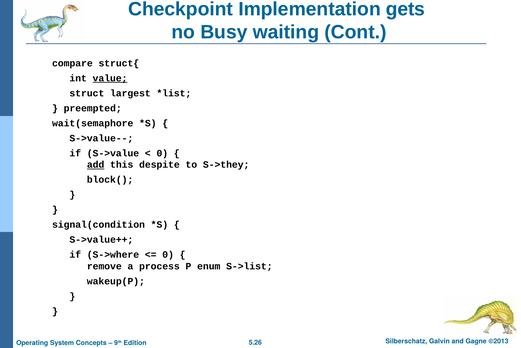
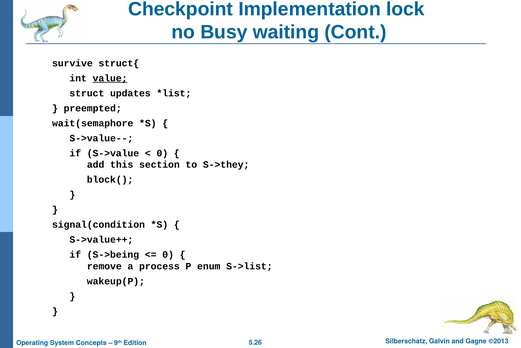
gets: gets -> lock
compare: compare -> survive
largest: largest -> updates
add underline: present -> none
despite: despite -> section
S->where: S->where -> S->being
